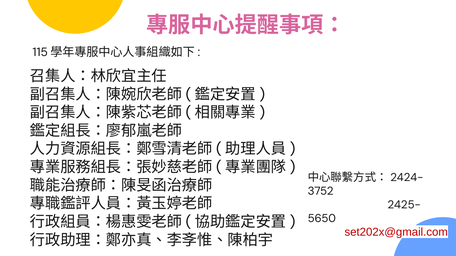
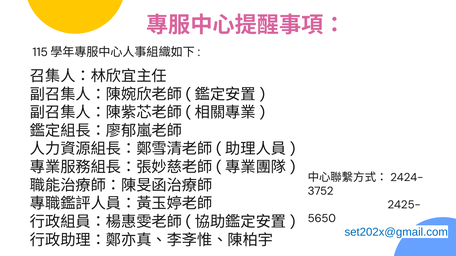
set202x@gmail.com colour: red -> blue
